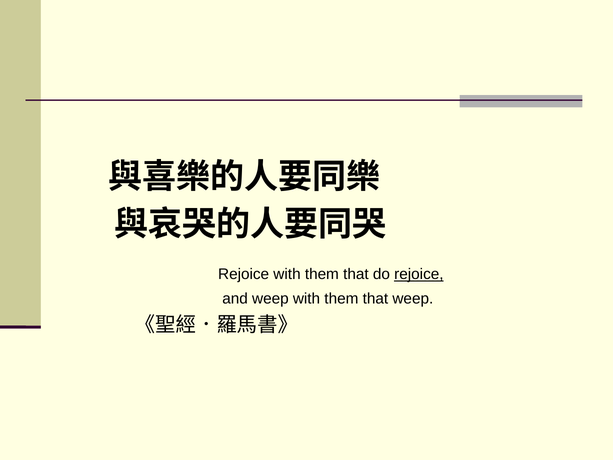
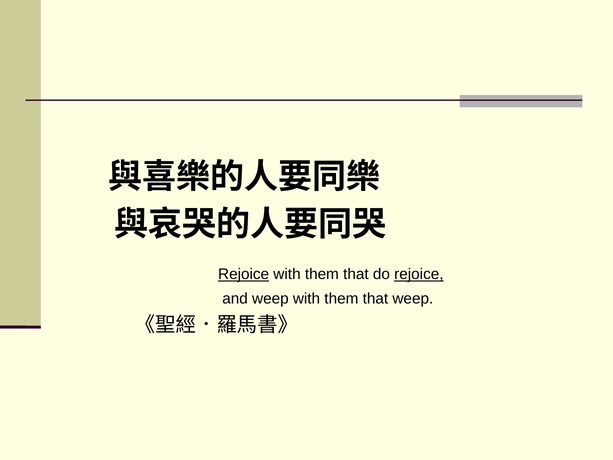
Rejoice at (244, 274) underline: none -> present
